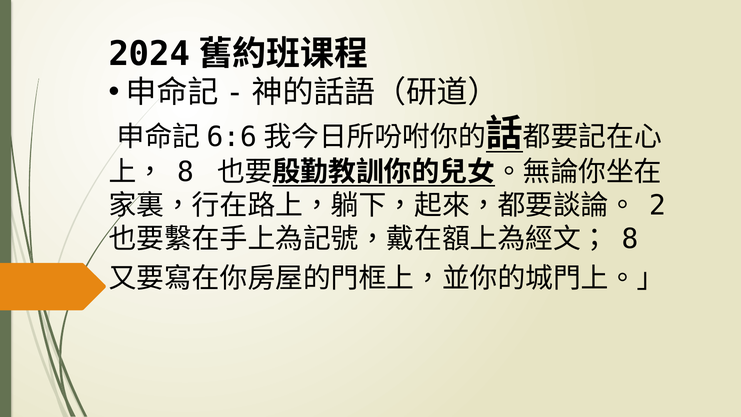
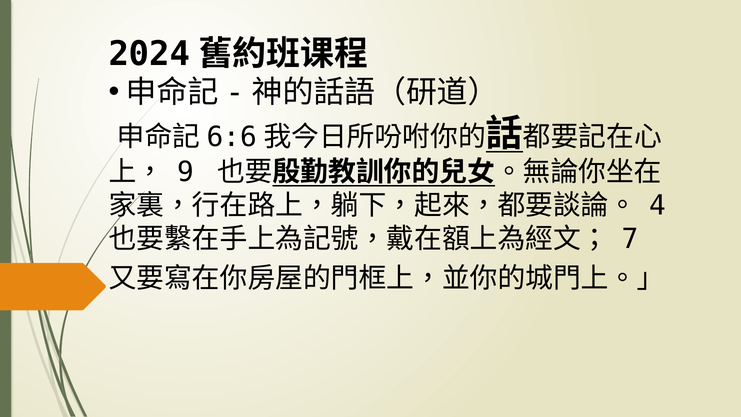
8 at (185, 172): 8 -> 9
2: 2 -> 4
8 at (630, 239): 8 -> 7
